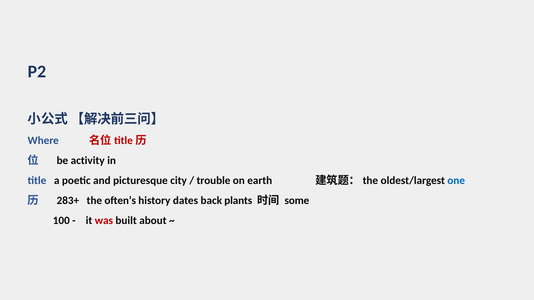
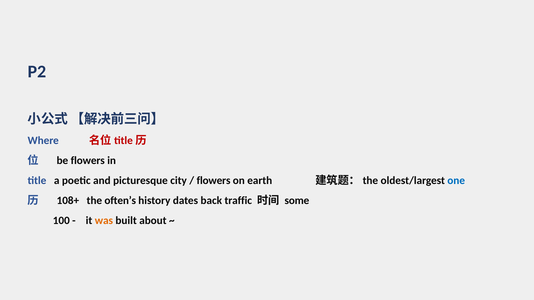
be activity: activity -> flowers
trouble at (213, 181): trouble -> flowers
283+: 283+ -> 108+
plants: plants -> traffic
was colour: red -> orange
